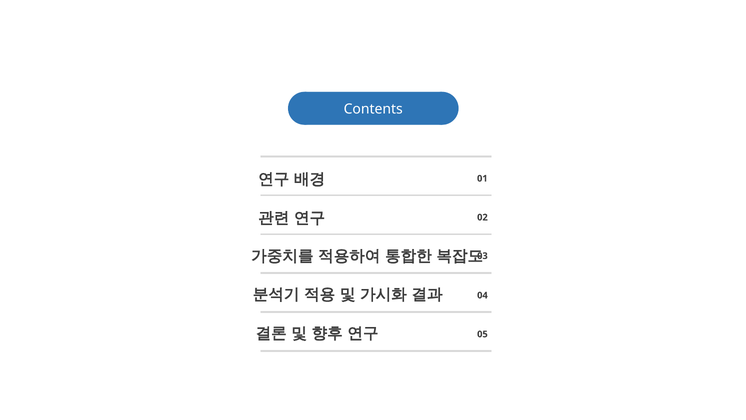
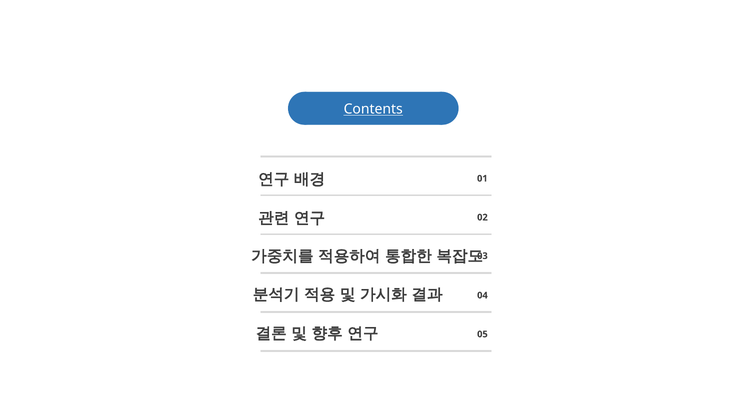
Contents underline: none -> present
